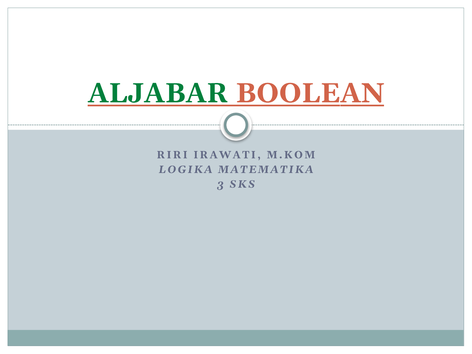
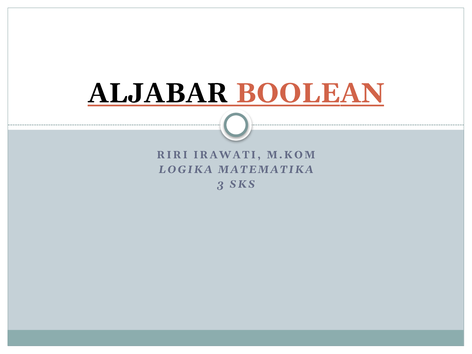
ALJABAR colour: green -> black
